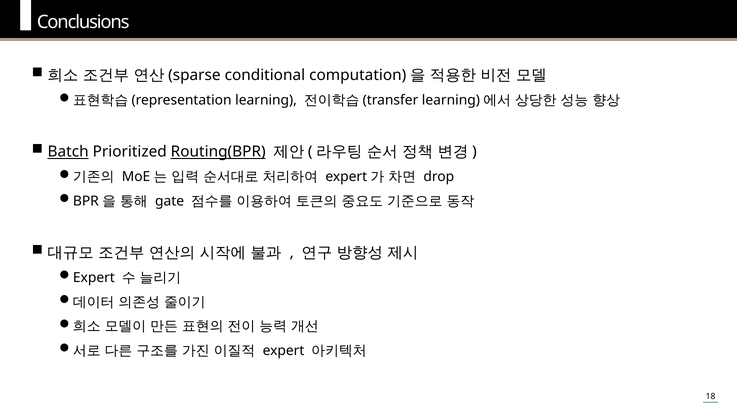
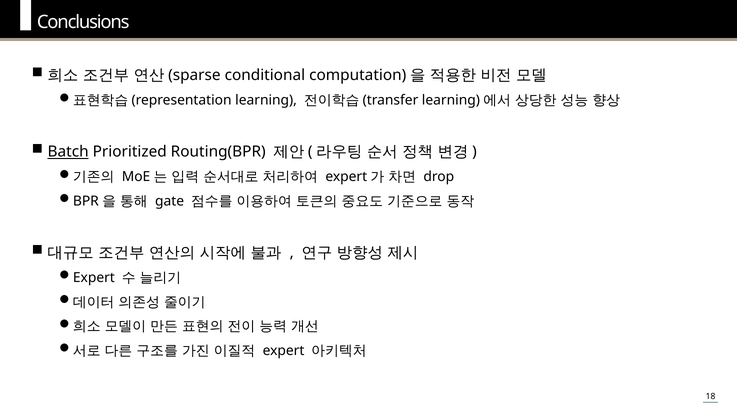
Routing(BPR underline: present -> none
